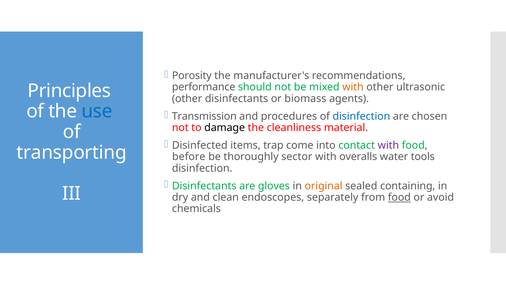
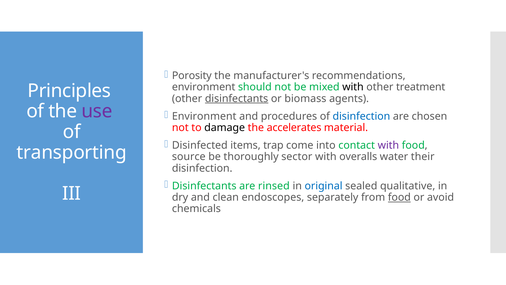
performance at (204, 87): performance -> environment
with at (353, 87) colour: orange -> black
ultrasonic: ultrasonic -> treatment
disinfectants at (237, 98) underline: none -> present
use colour: blue -> purple
Transmission at (204, 116): Transmission -> Environment
cleanliness: cleanliness -> accelerates
before: before -> source
tools: tools -> their
gloves: gloves -> rinsed
original colour: orange -> blue
containing: containing -> qualitative
